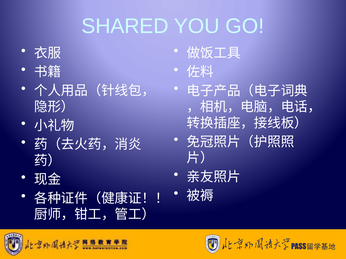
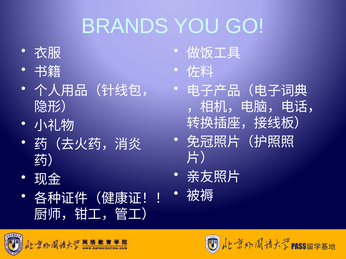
SHARED: SHARED -> BRANDS
